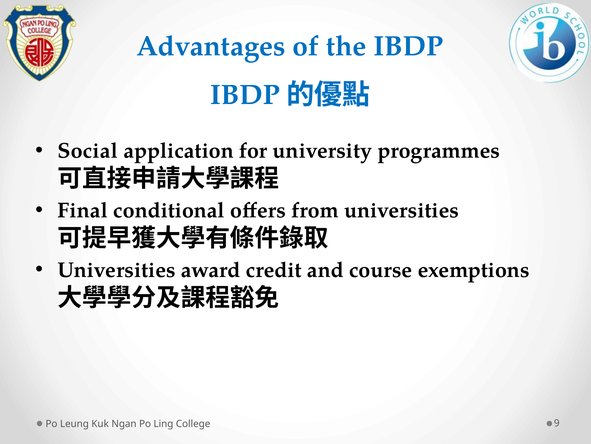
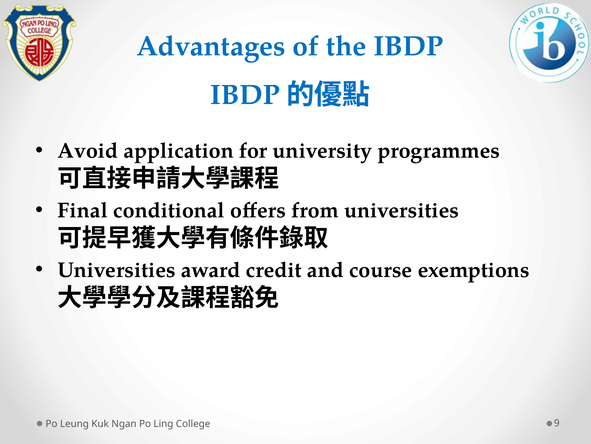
Social: Social -> Avoid
